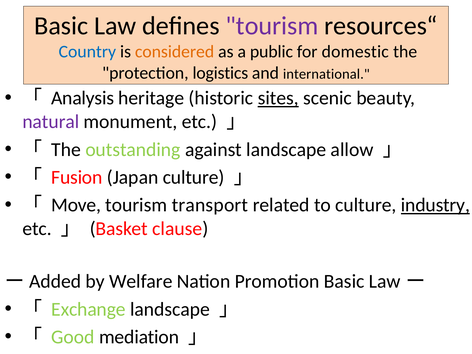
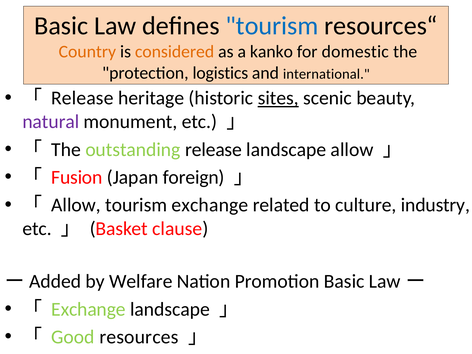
tourism at (272, 26) colour: purple -> blue
Country colour: blue -> orange
public: public -> kanko
Analysis at (83, 98): Analysis -> Release
outstanding against: against -> release
Japan culture: culture -> foreign
Move at (76, 205): Move -> Allow
tourism transport: transport -> exchange
industry underline: present -> none
mediation: mediation -> resources
